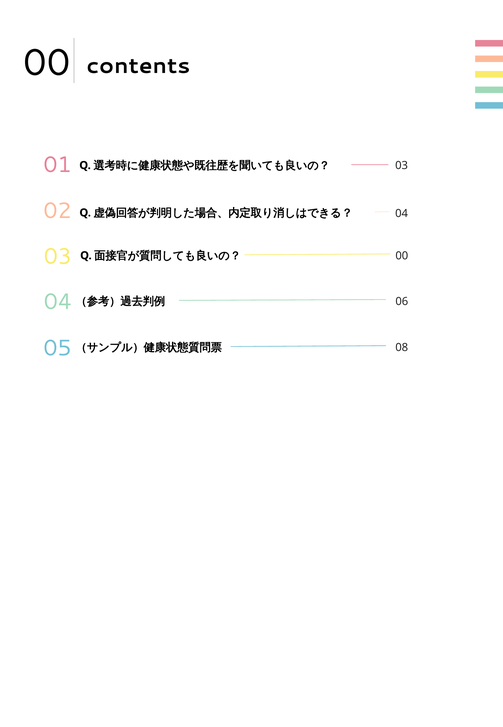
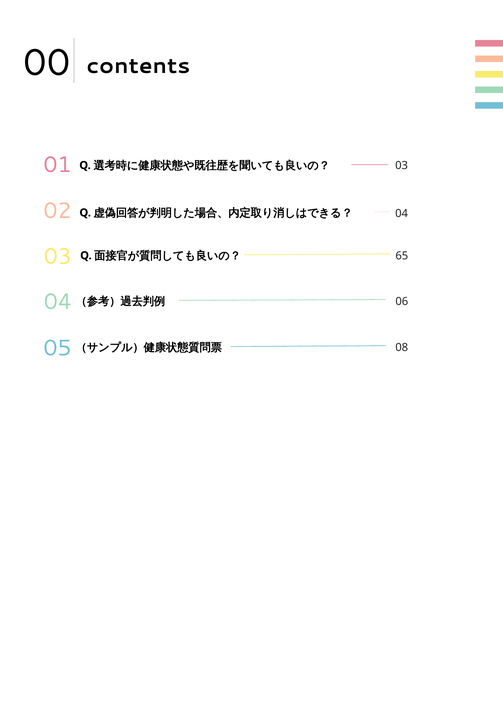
03 00: 00 -> 65
